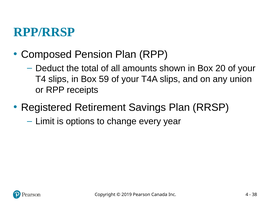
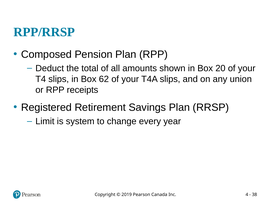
59: 59 -> 62
options: options -> system
